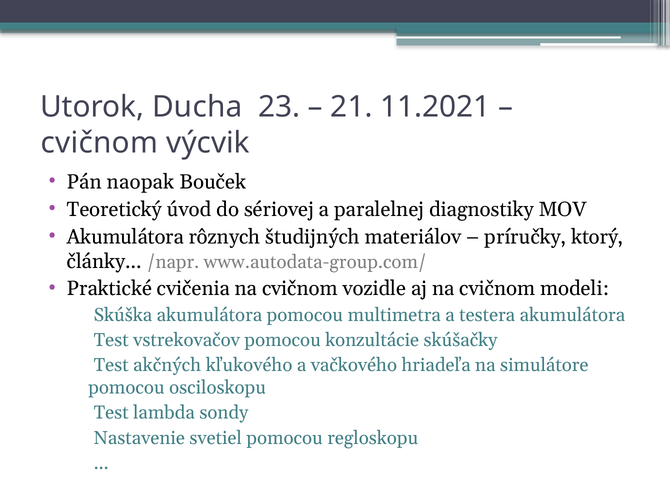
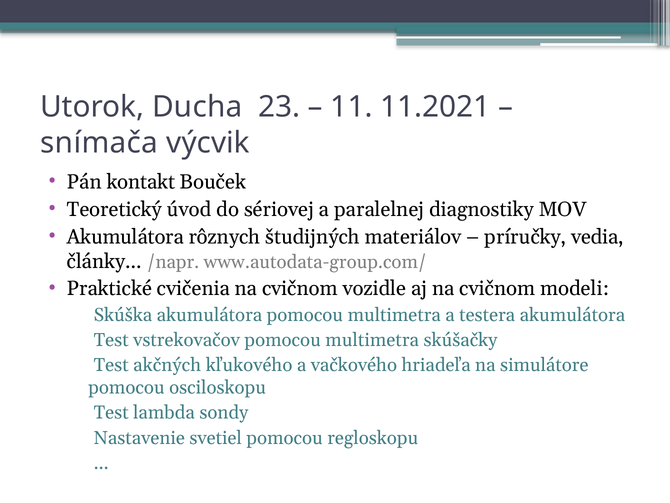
21: 21 -> 11
cvičnom at (99, 143): cvičnom -> snímača
naopak: naopak -> kontakt
ktorý: ktorý -> vedia
vstrekovačov pomocou konzultácie: konzultácie -> multimetra
